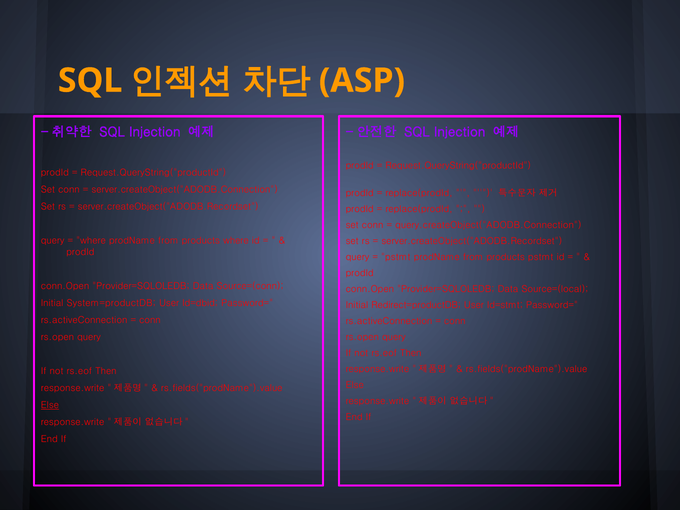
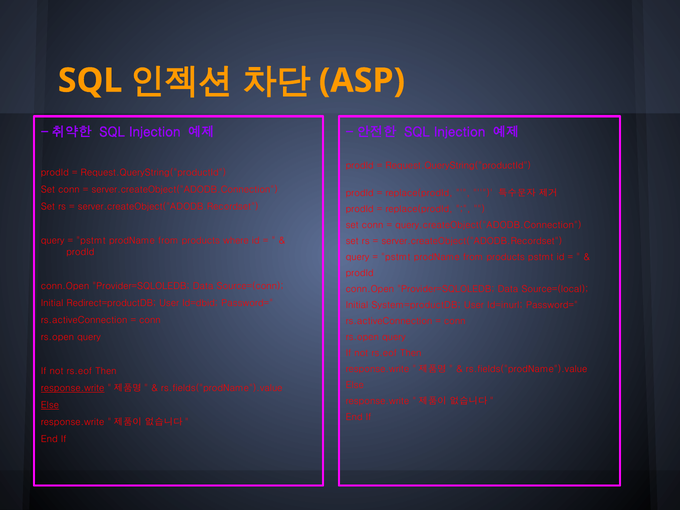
where at (91, 241): where -> pstmt
System=productDB: System=productDB -> Redirect=productDB
Redirect=productDB: Redirect=productDB -> System=productDB
Id=stmt: Id=stmt -> Id=inurl
response.write at (73, 388) underline: none -> present
